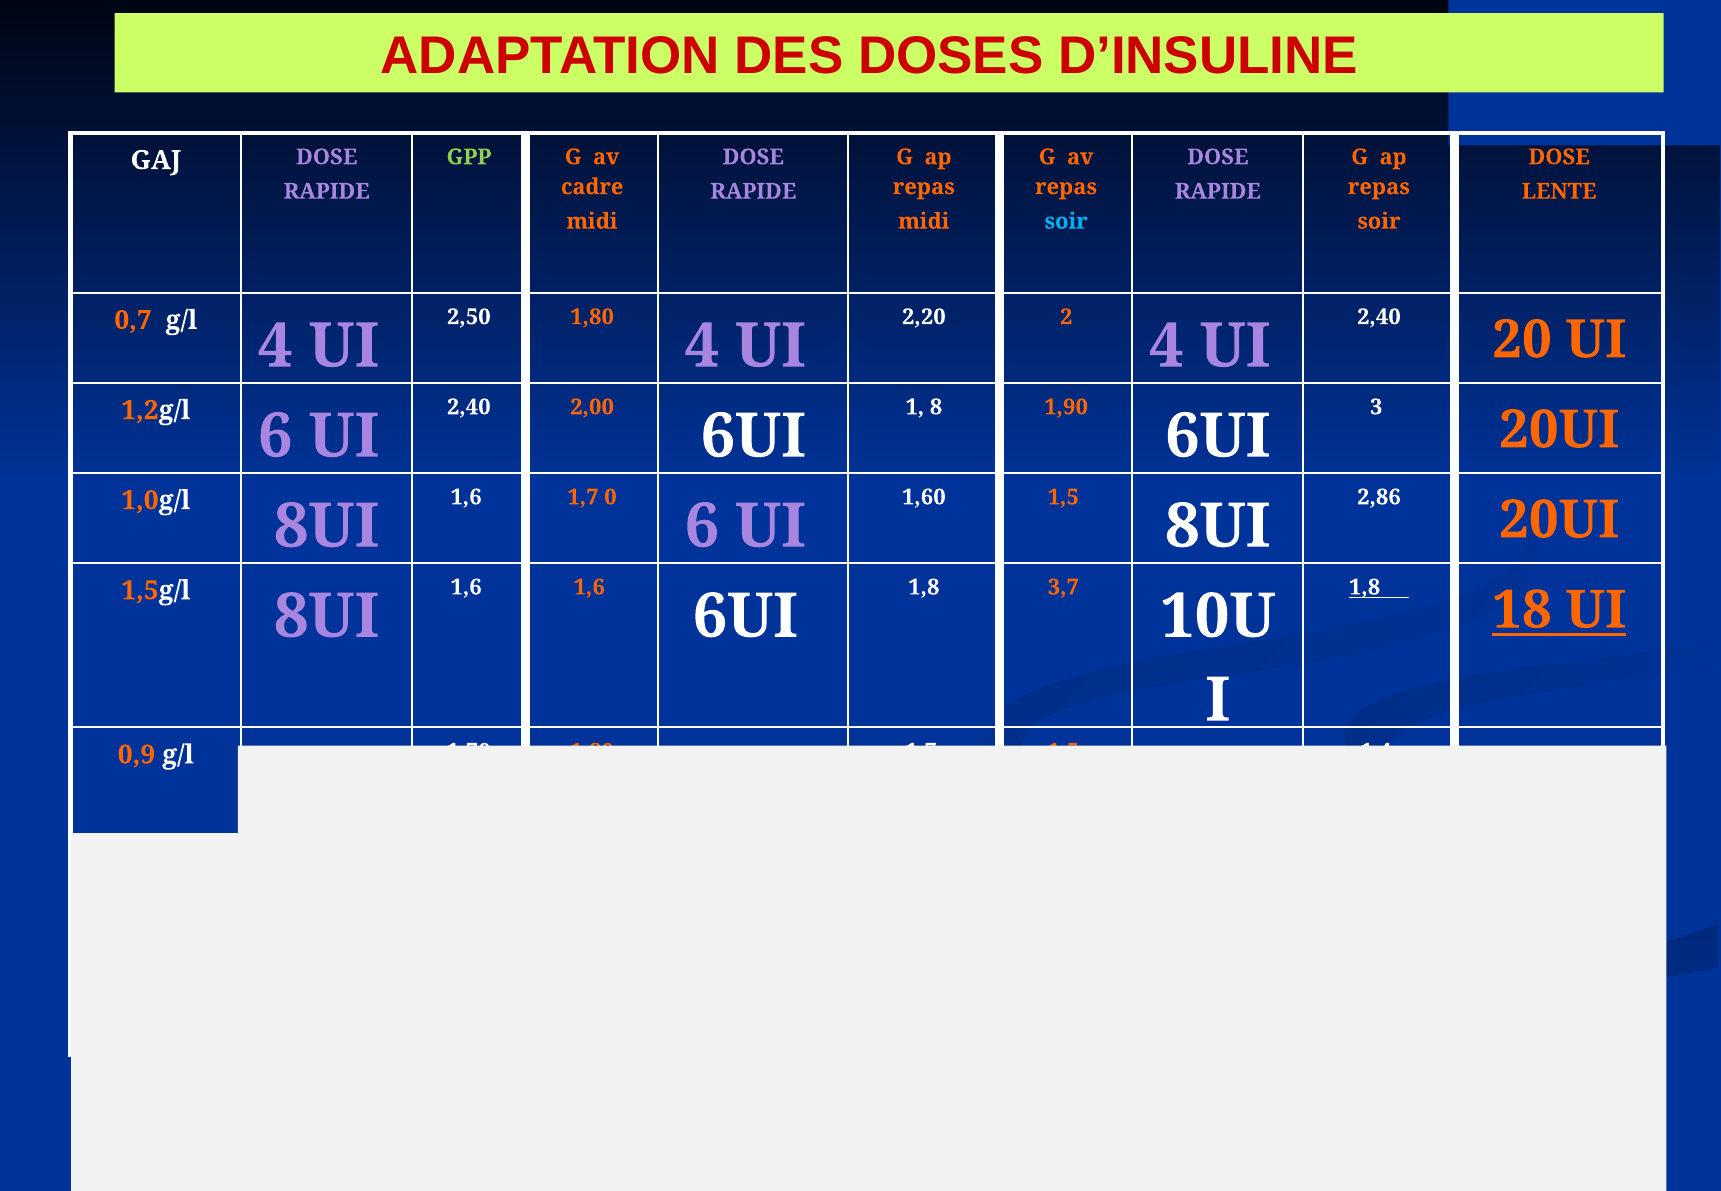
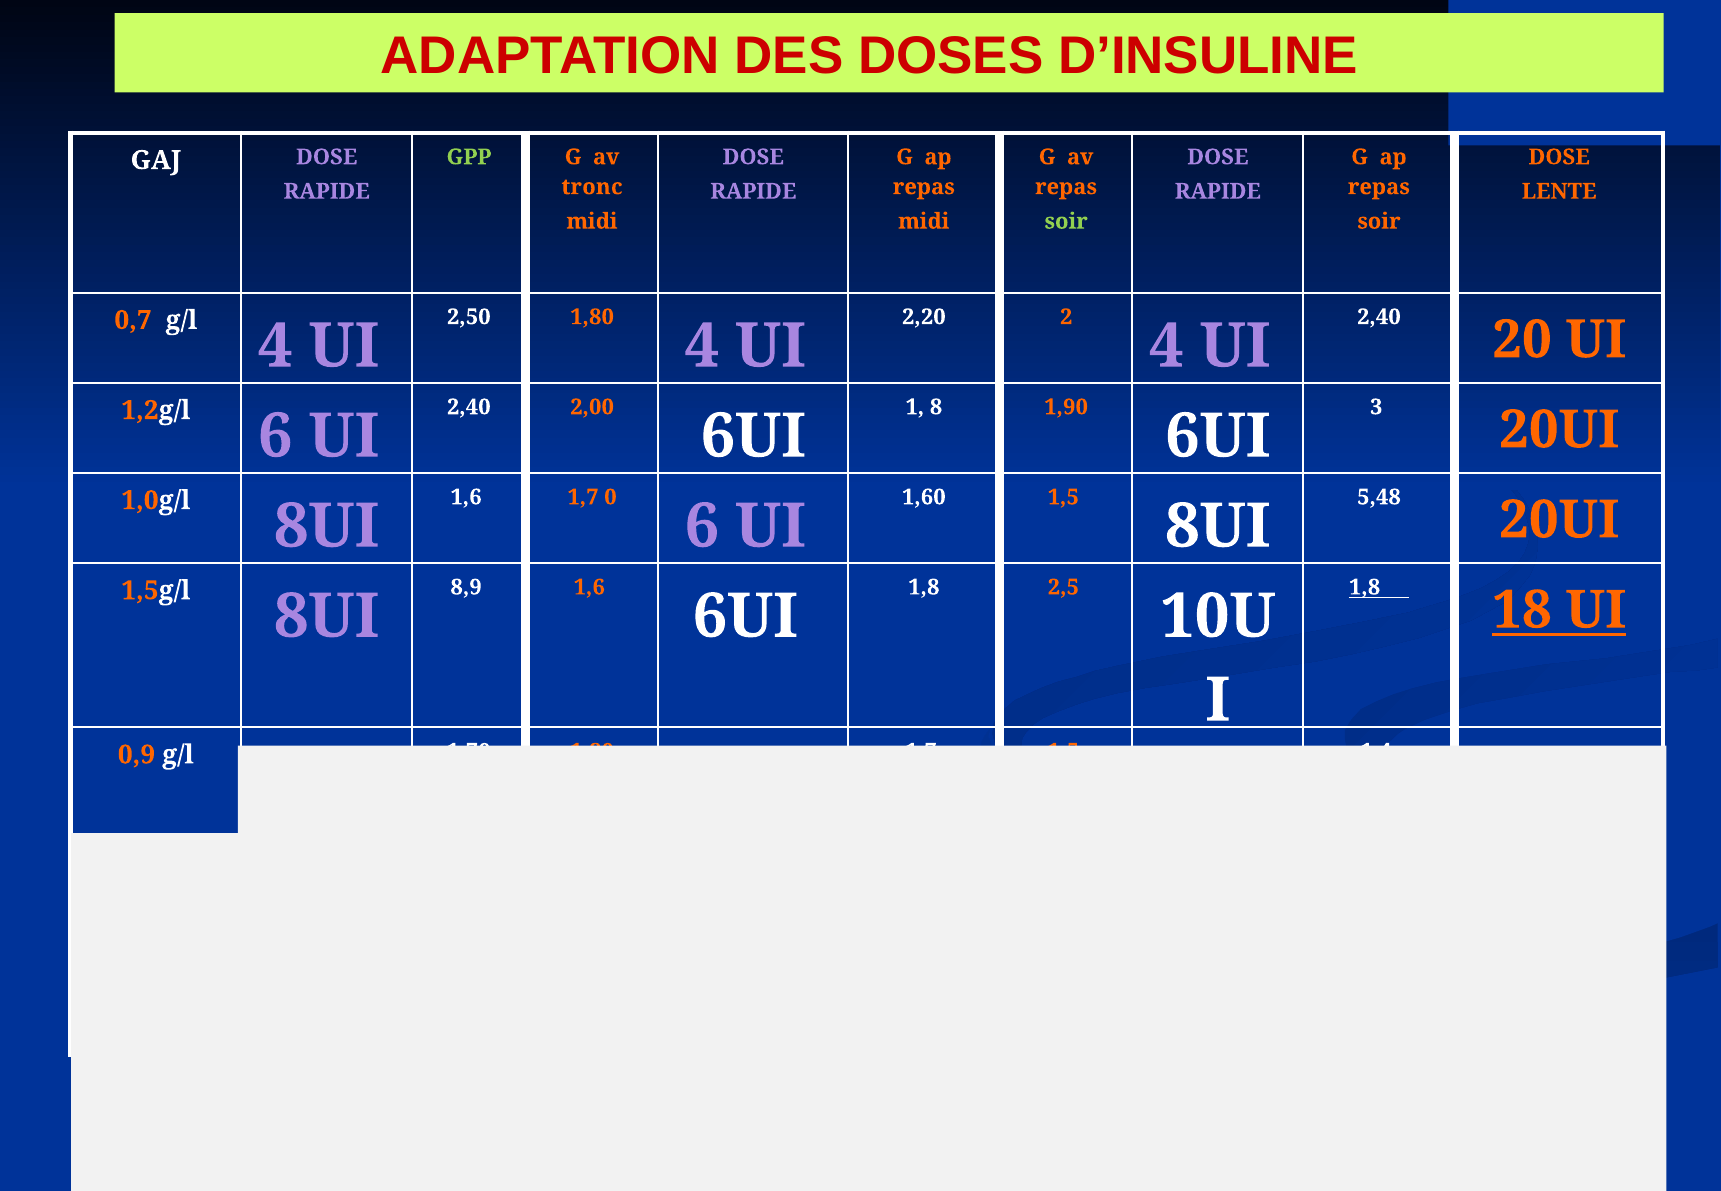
cadre: cadre -> tronc
soir at (1066, 221) colour: light blue -> light green
2,86: 2,86 -> 5,48
1,6 at (466, 587): 1,6 -> 8,9
3,7: 3,7 -> 2,5
